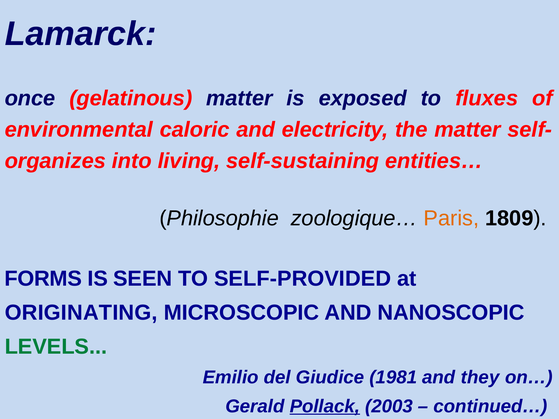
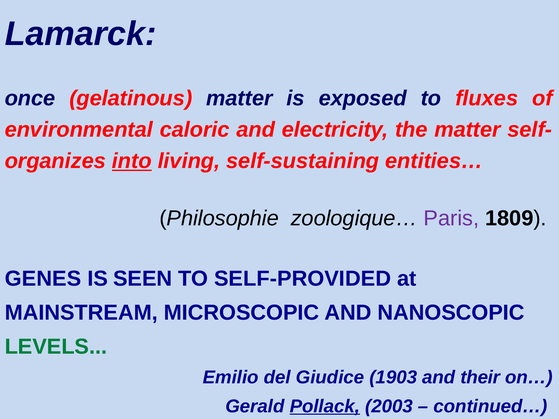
into underline: none -> present
Paris colour: orange -> purple
FORMS: FORMS -> GENES
ORIGINATING: ORIGINATING -> MAINSTREAM
1981: 1981 -> 1903
they: they -> their
